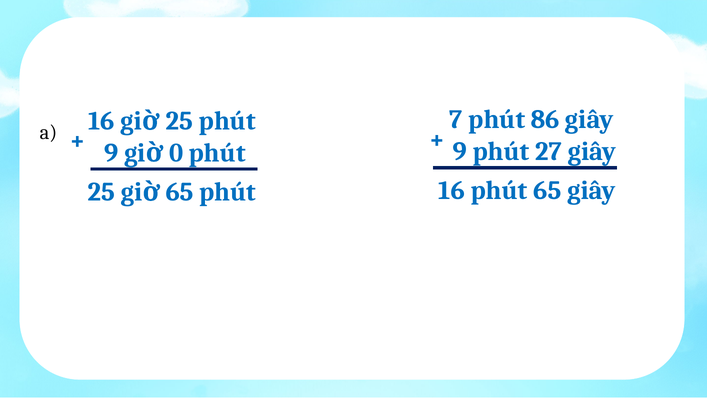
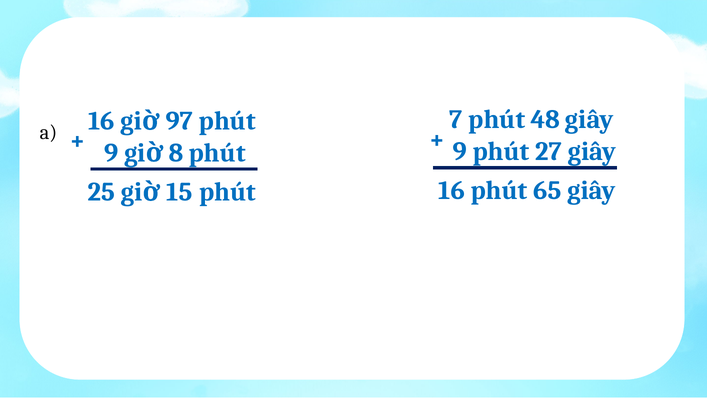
86: 86 -> 48
25 at (179, 121): 25 -> 97
0: 0 -> 8
65 at (180, 192): 65 -> 15
